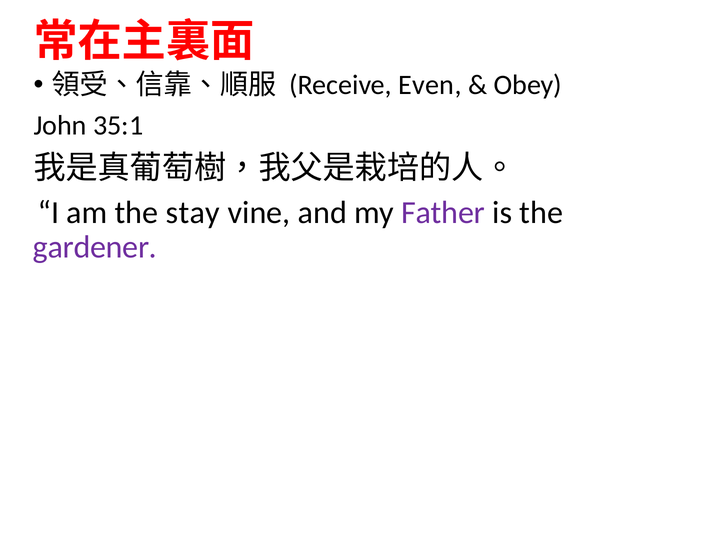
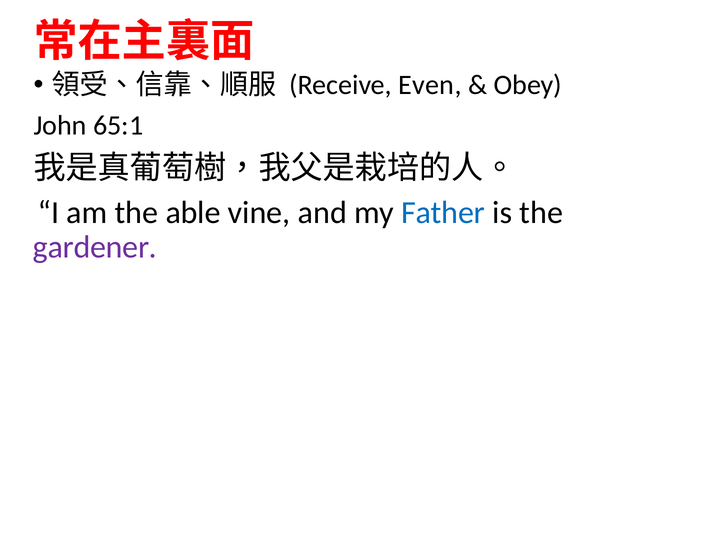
35:1: 35:1 -> 65:1
stay: stay -> able
Father colour: purple -> blue
